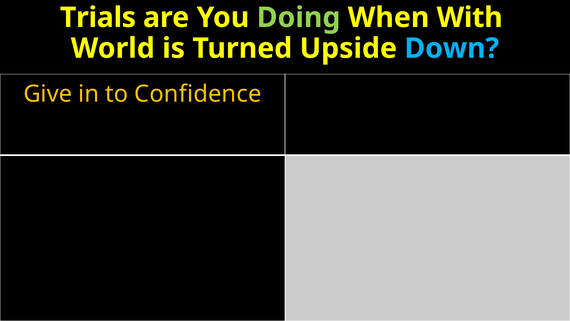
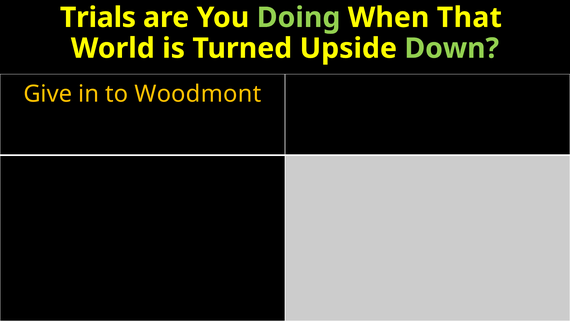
With: With -> That
Down colour: light blue -> light green
Confidence: Confidence -> Woodmont
